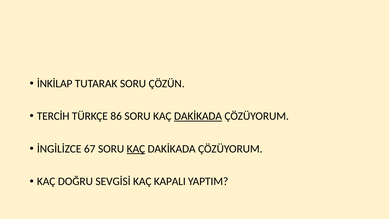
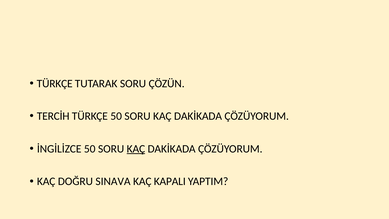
İNKİLAP at (55, 83): İNKİLAP -> TÜRKÇE
TÜRKÇE 86: 86 -> 50
DAKİKADA at (198, 116) underline: present -> none
İNGİLİZCE 67: 67 -> 50
SEVGİSİ: SEVGİSİ -> SINAVA
